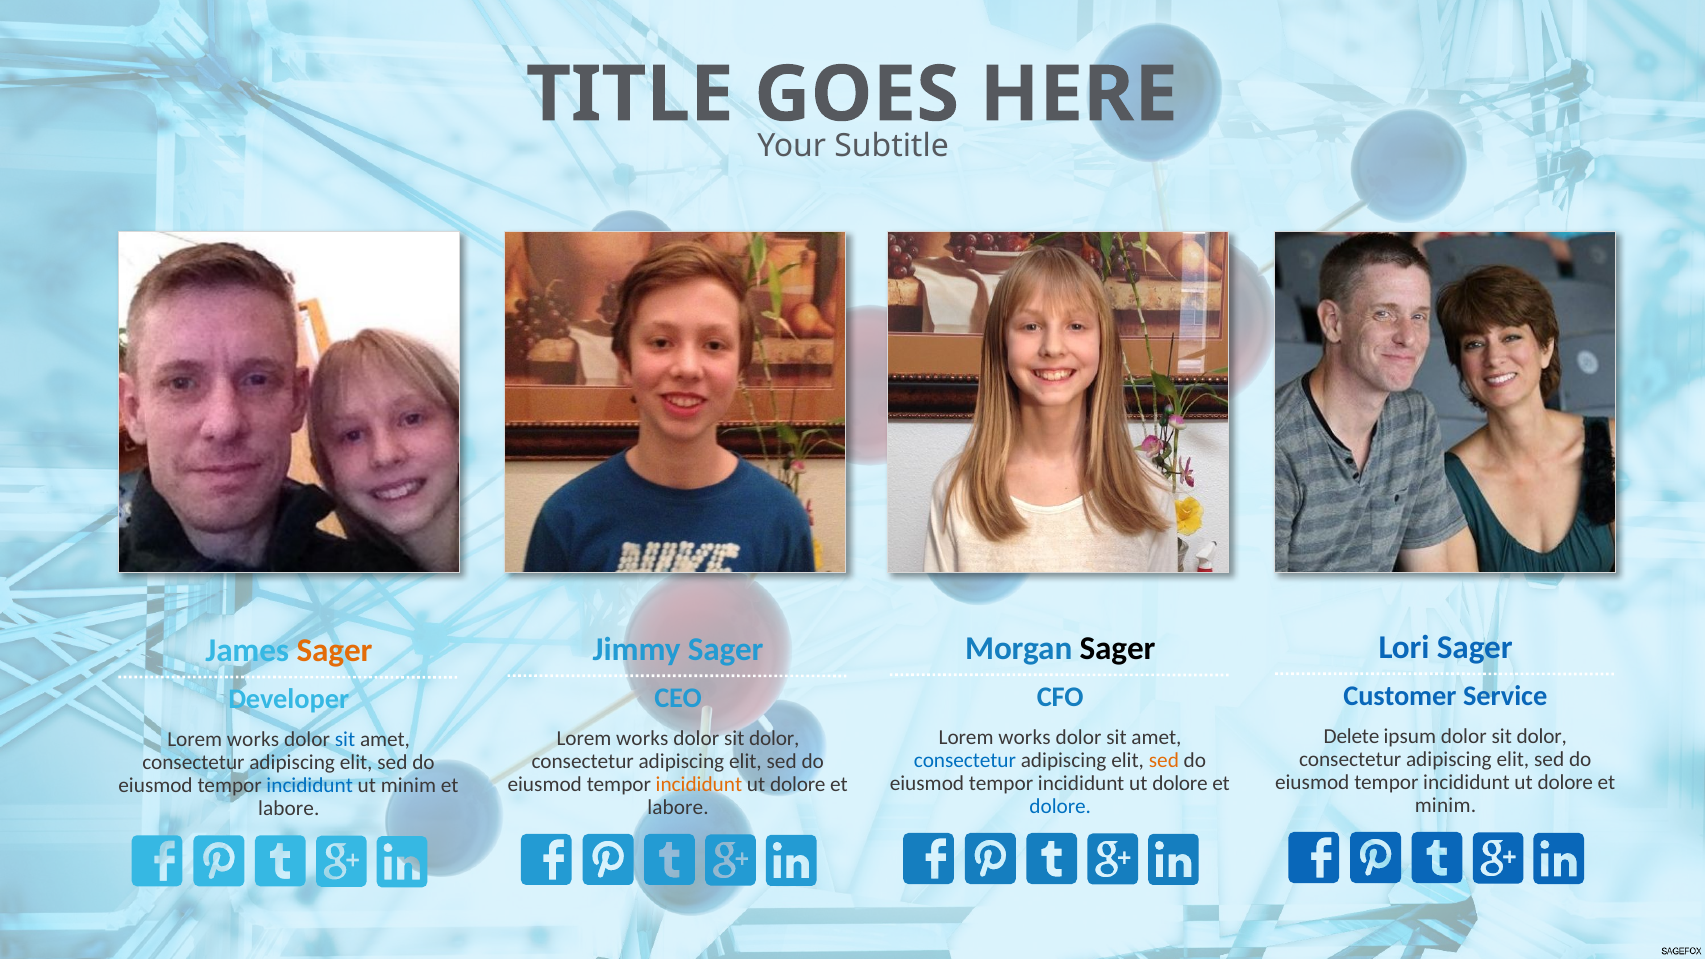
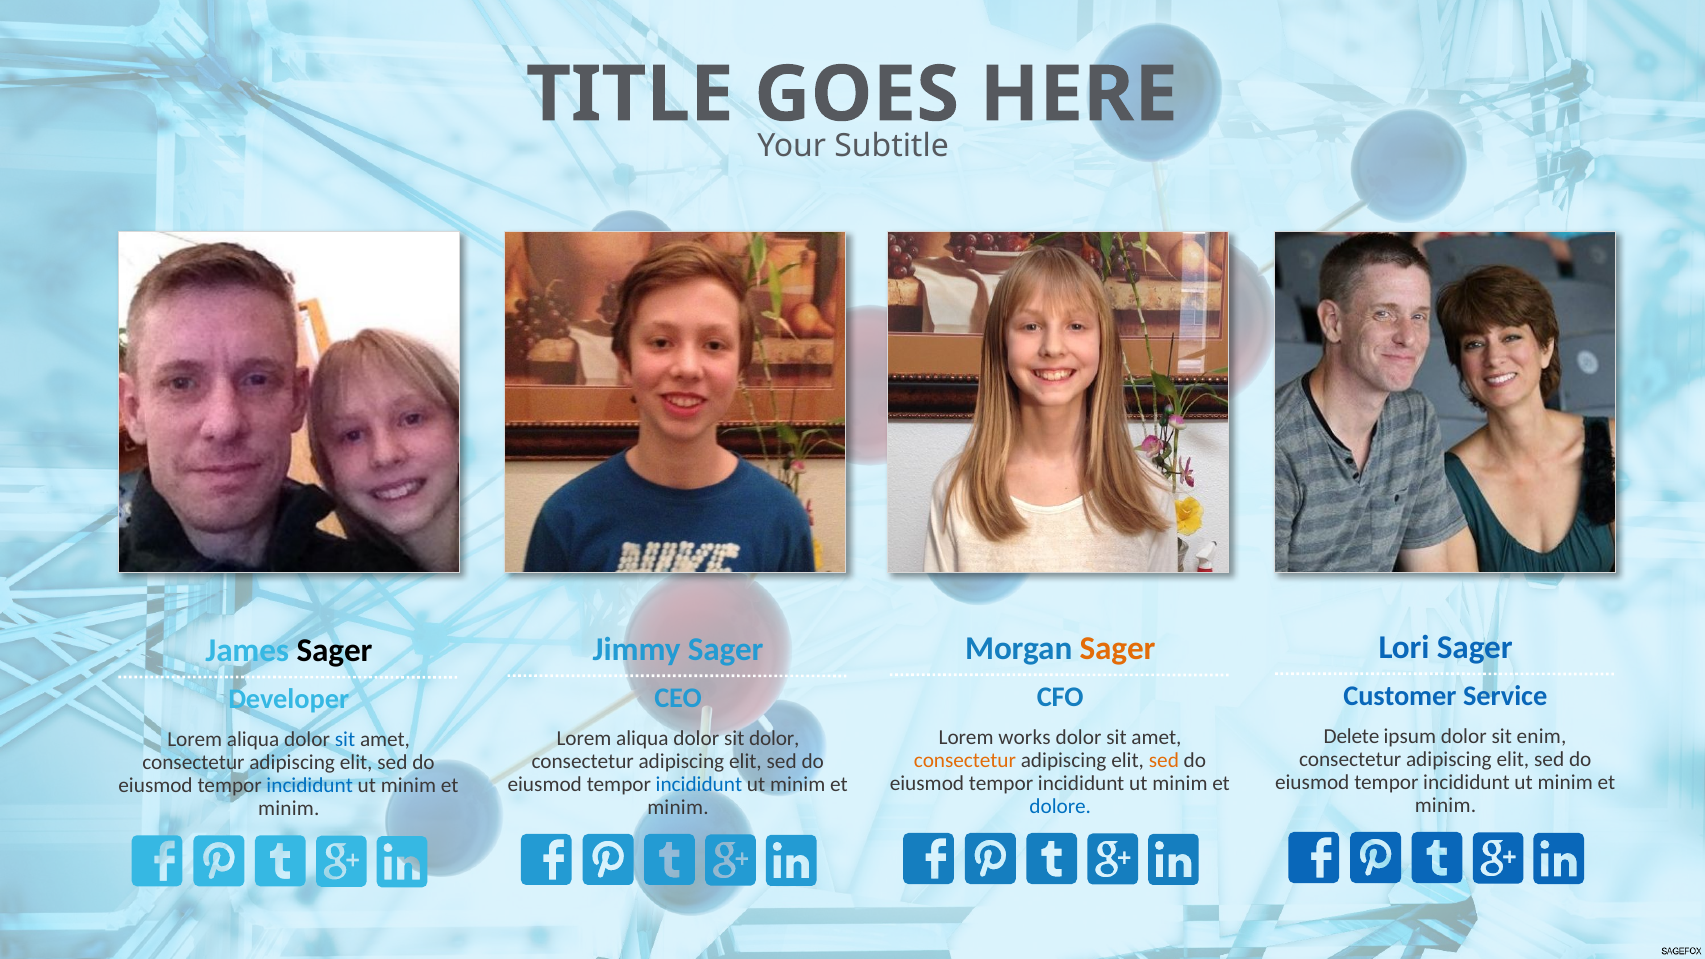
Sager at (1118, 648) colour: black -> orange
Sager at (335, 651) colour: orange -> black
ipsum dolor sit dolor: dolor -> enim
works at (642, 738): works -> aliqua
works at (253, 740): works -> aliqua
consectetur at (965, 760) colour: blue -> orange
dolore at (1565, 782): dolore -> minim
dolore at (1180, 783): dolore -> minim
incididunt at (699, 784) colour: orange -> blue
dolore at (798, 784): dolore -> minim
labore at (678, 807): labore -> minim
labore at (289, 809): labore -> minim
